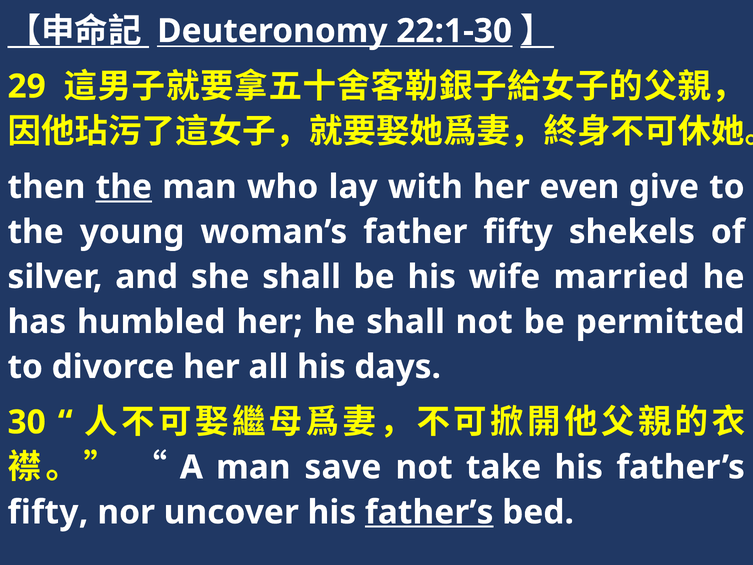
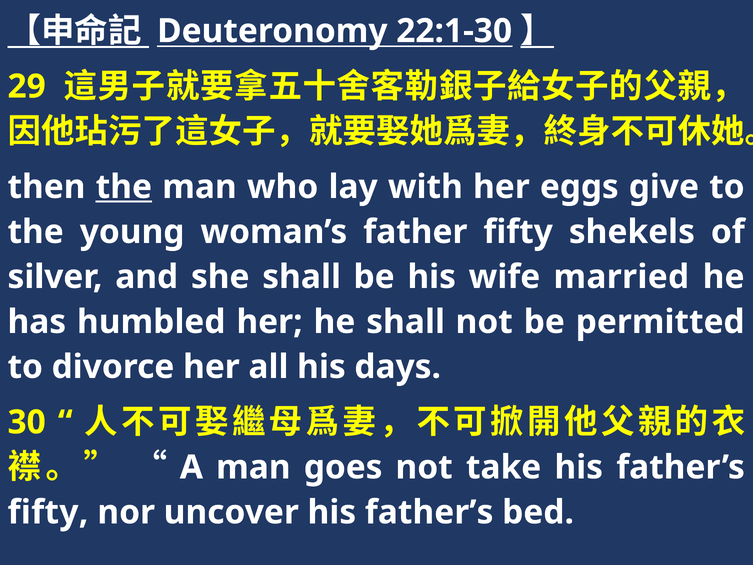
even: even -> eggs
save: save -> goes
father’s at (429, 512) underline: present -> none
